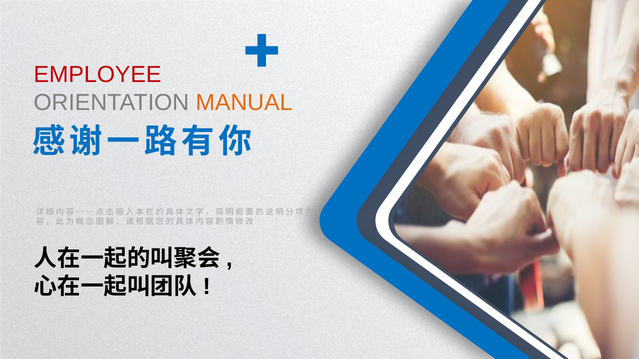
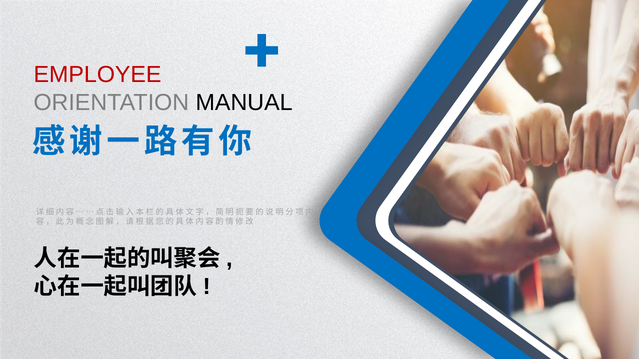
MANUAL colour: orange -> black
